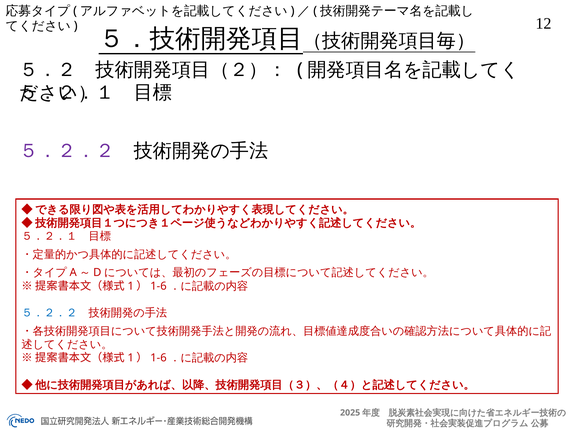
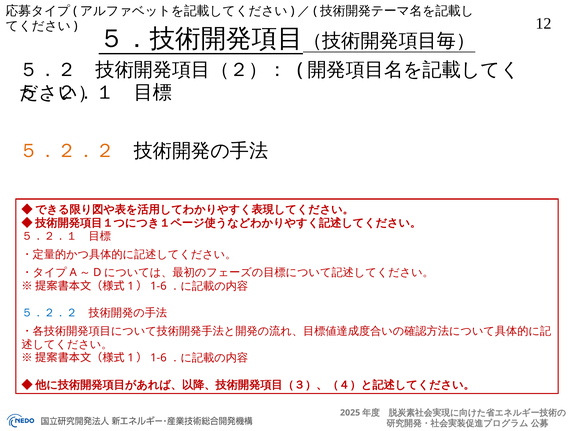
５．２．２ at (67, 151) colour: purple -> orange
